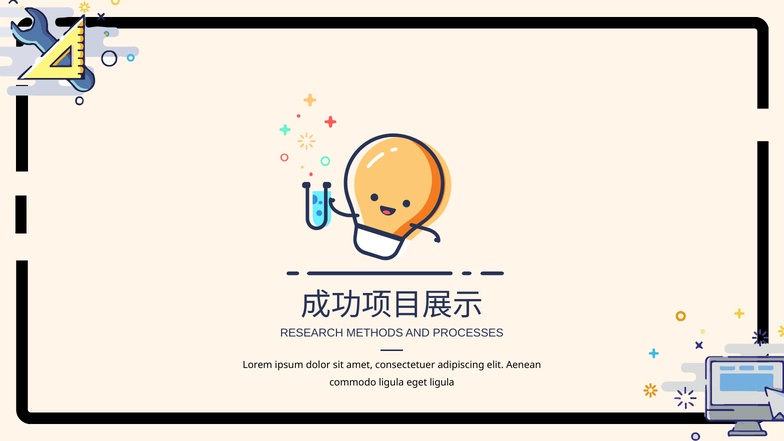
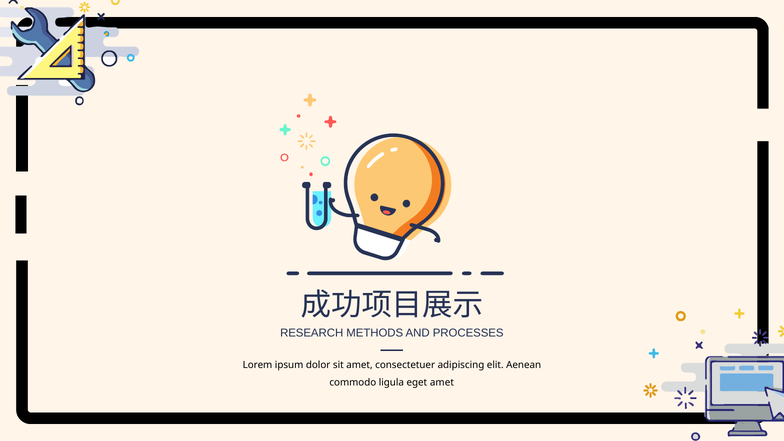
eget ligula: ligula -> amet
